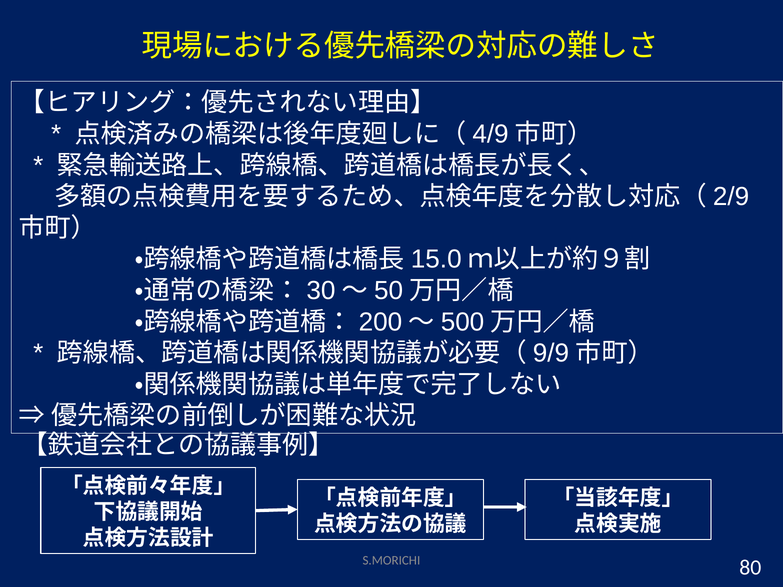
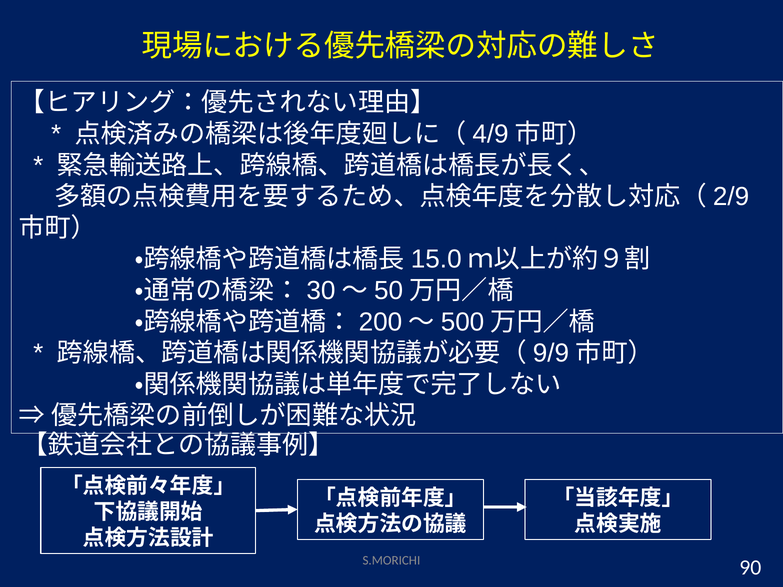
80: 80 -> 90
